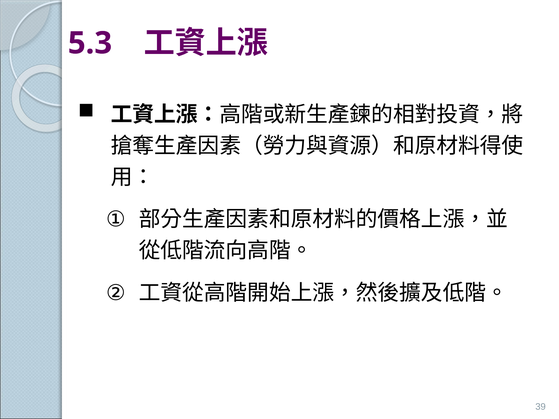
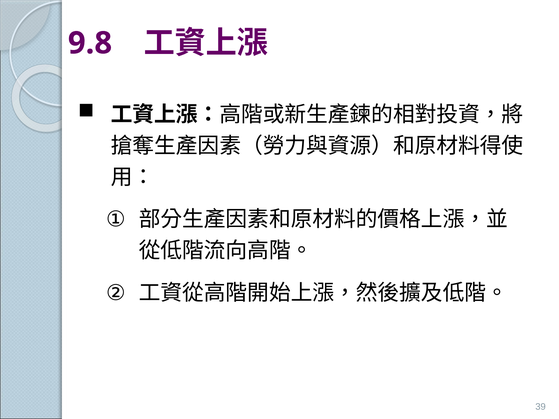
5.3: 5.3 -> 9.8
